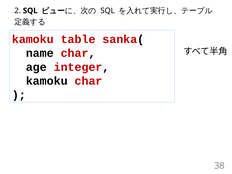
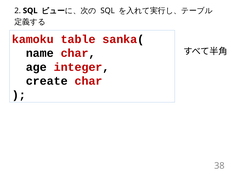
kamoku at (47, 81): kamoku -> create
